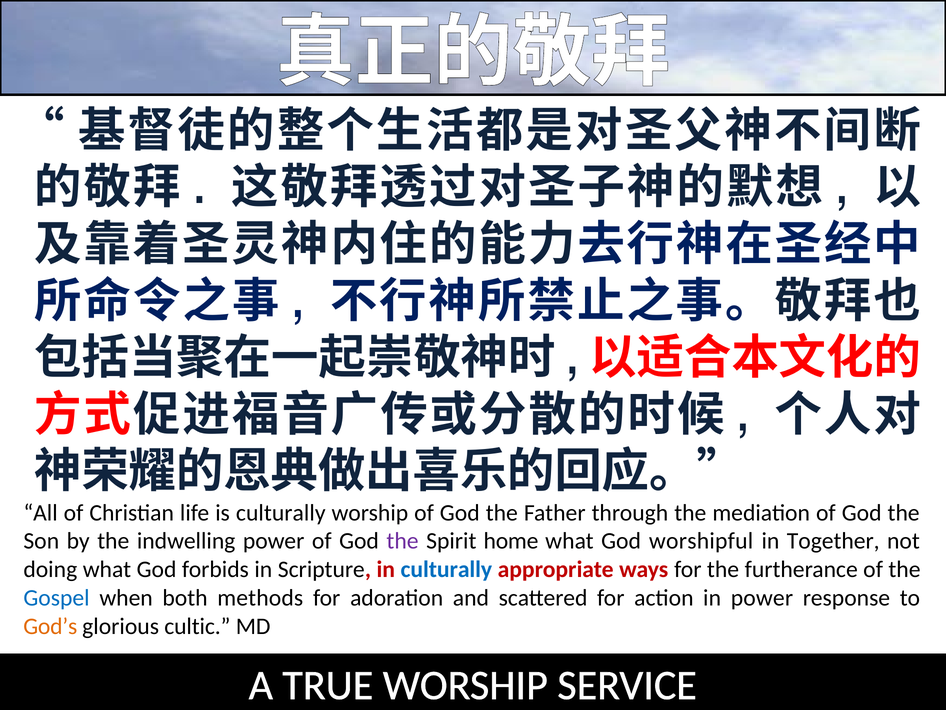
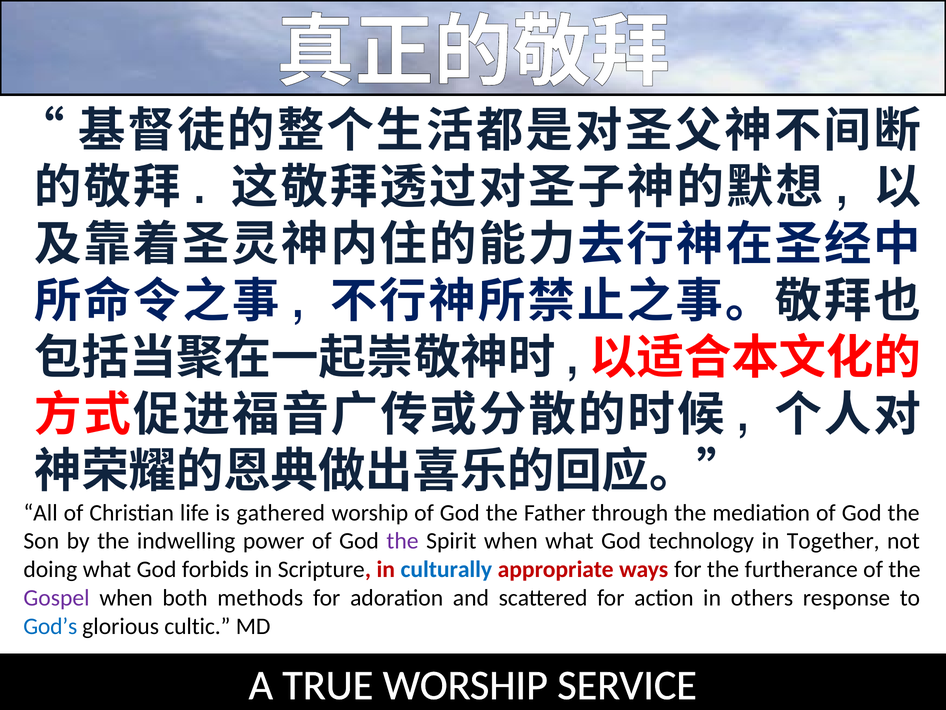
is culturally: culturally -> gathered
Spirit home: home -> when
worshipful: worshipful -> technology
Gospel colour: blue -> purple
in power: power -> others
God’s colour: orange -> blue
